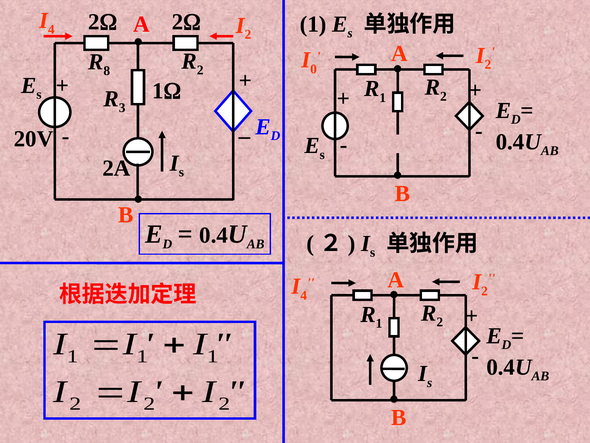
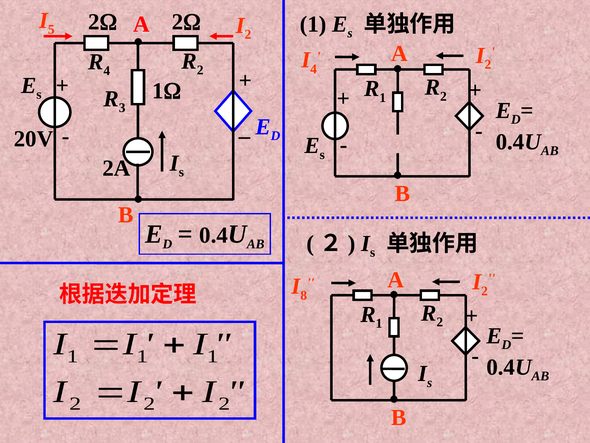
4 at (51, 30): 4 -> 5
0 at (314, 69): 0 -> 4
8 at (107, 71): 8 -> 4
4 at (304, 295): 4 -> 8
